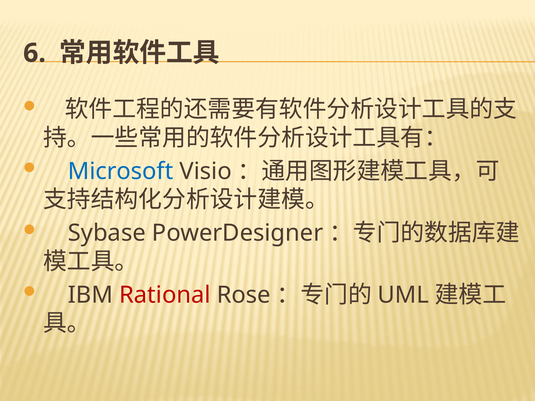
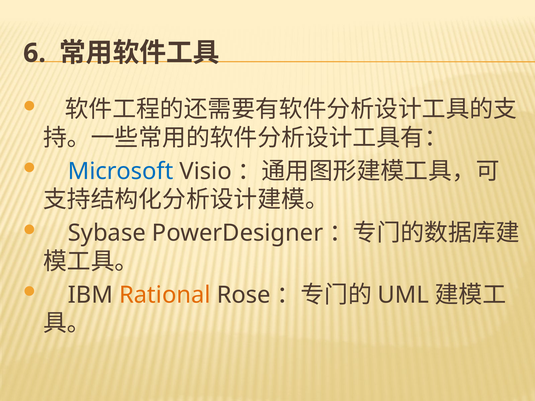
Rational colour: red -> orange
